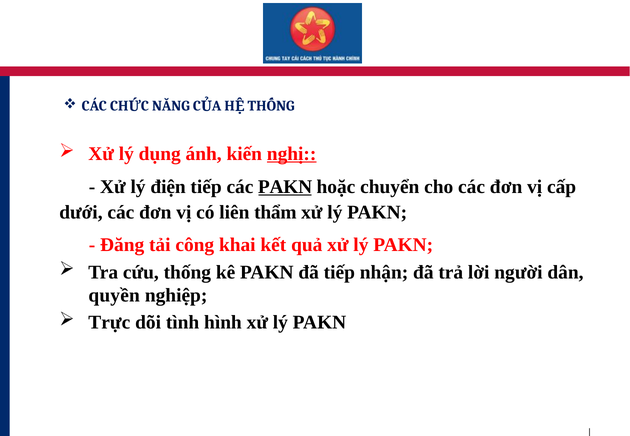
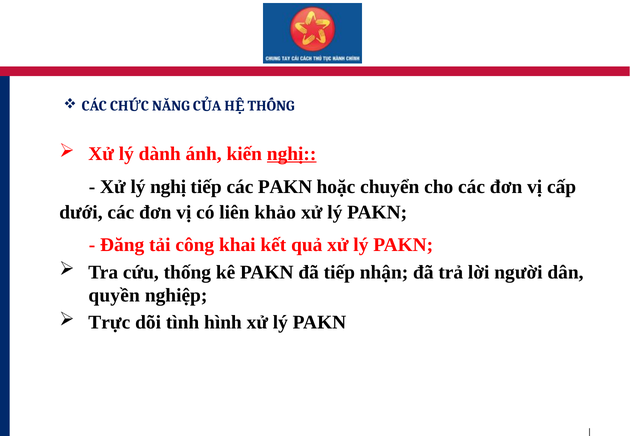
dụng: dụng -> dành
lý điện: điện -> nghị
PAKN at (285, 187) underline: present -> none
thẩm: thẩm -> khảo
